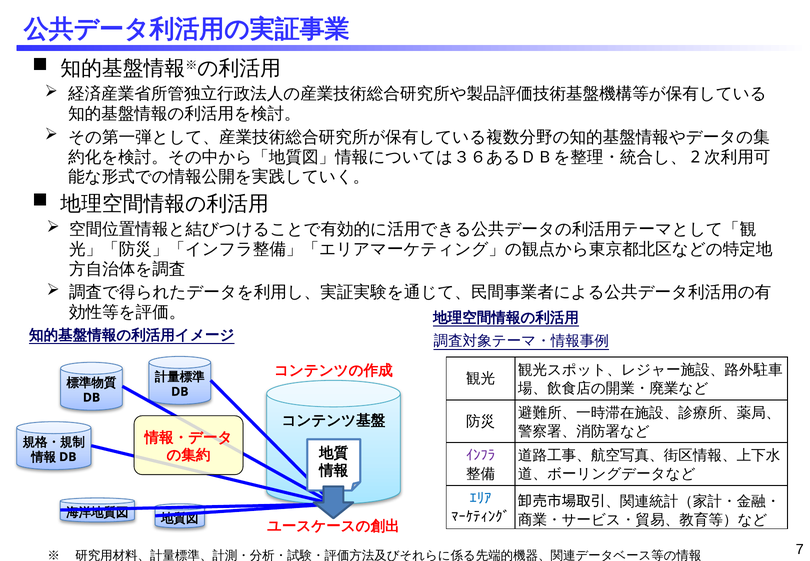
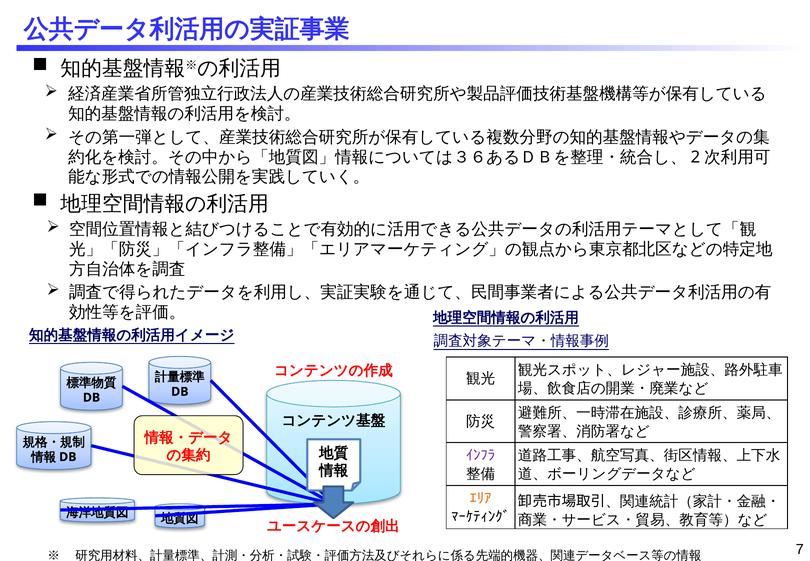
ｴﾘｱ colour: blue -> orange
